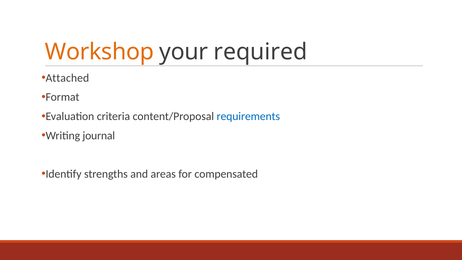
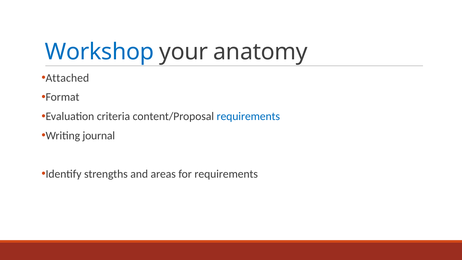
Workshop colour: orange -> blue
required: required -> anatomy
for compensated: compensated -> requirements
